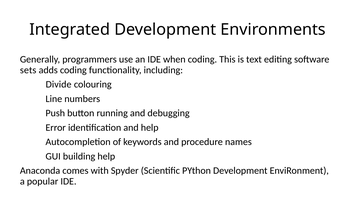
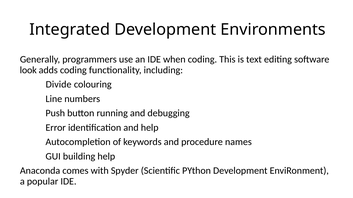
sets: sets -> look
